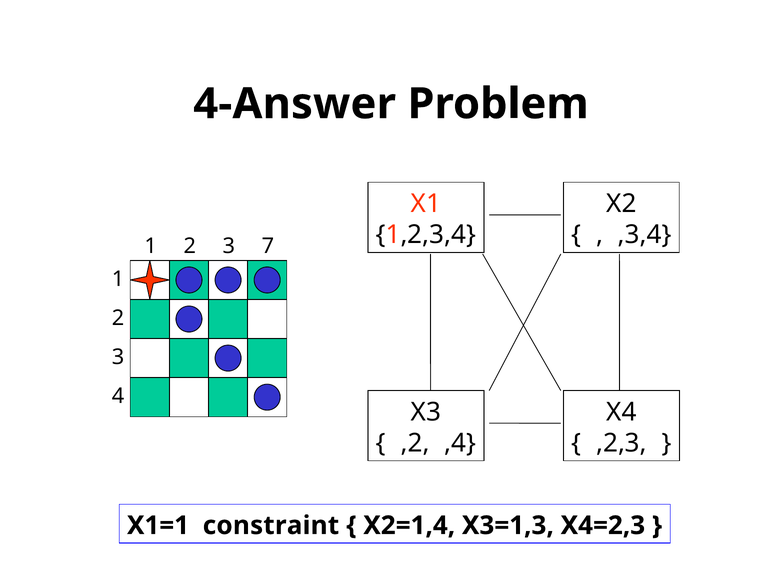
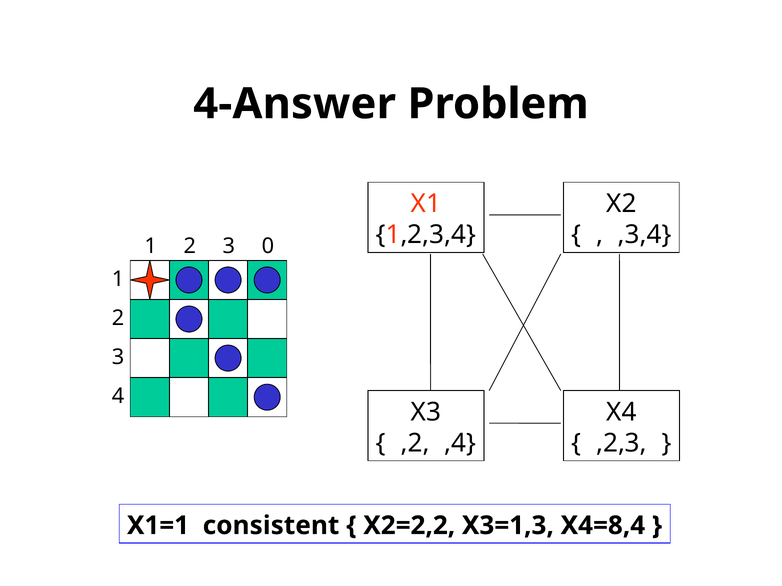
7: 7 -> 0
constraint: constraint -> consistent
X2=1,4: X2=1,4 -> X2=2,2
X4=2,3: X4=2,3 -> X4=8,4
